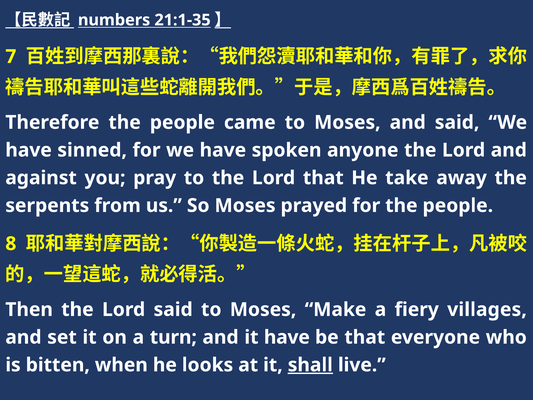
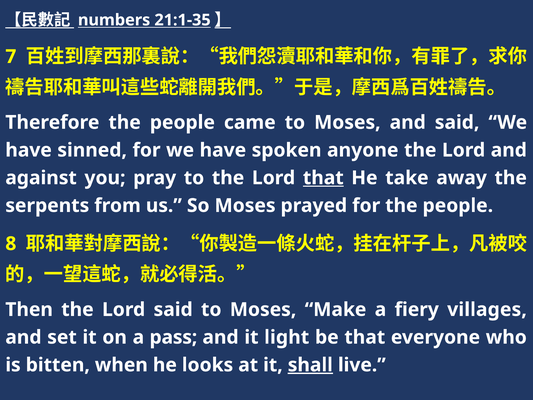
that at (323, 178) underline: none -> present
turn: turn -> pass
it have: have -> light
